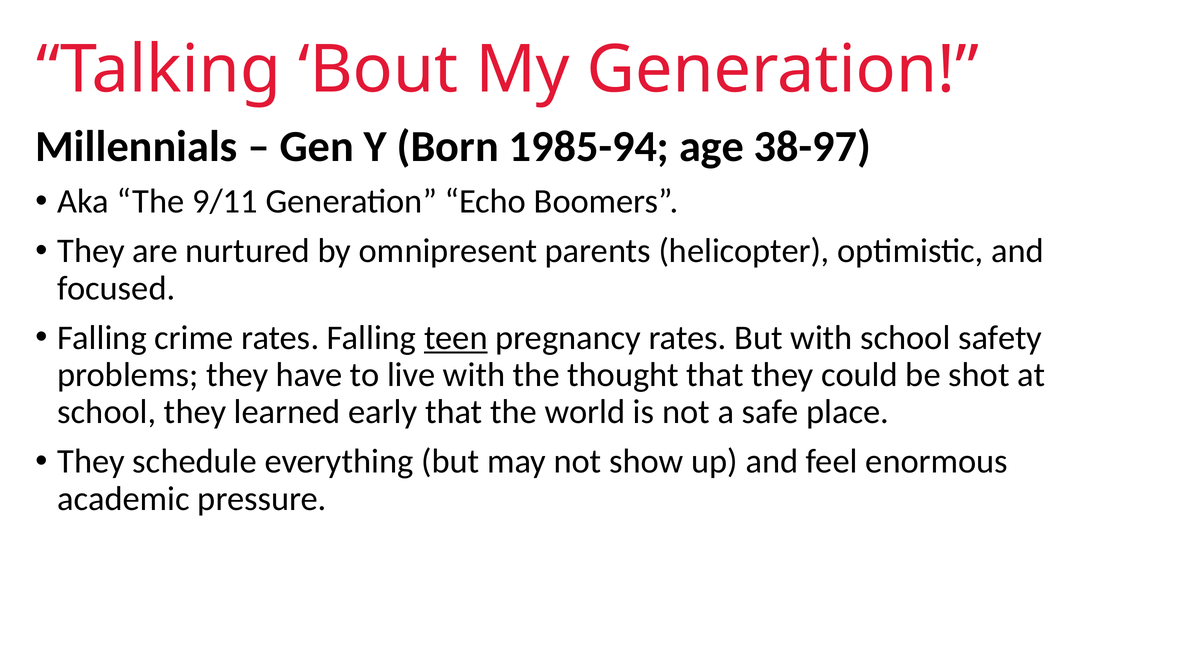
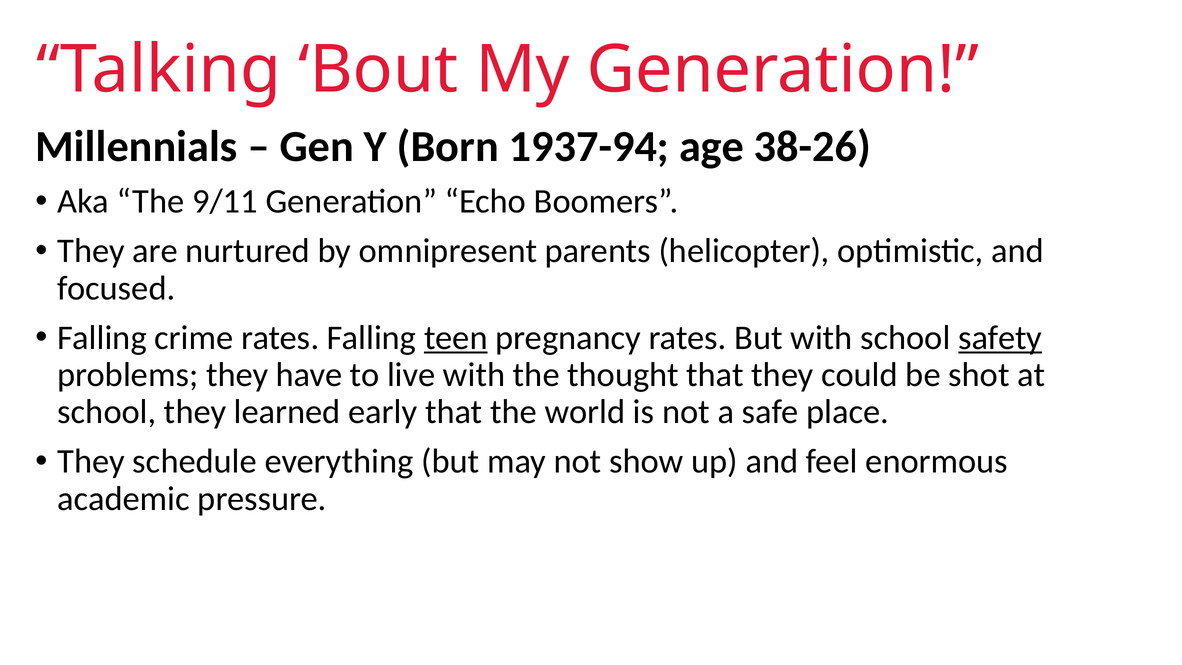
1985-94: 1985-94 -> 1937-94
38-97: 38-97 -> 38-26
safety underline: none -> present
